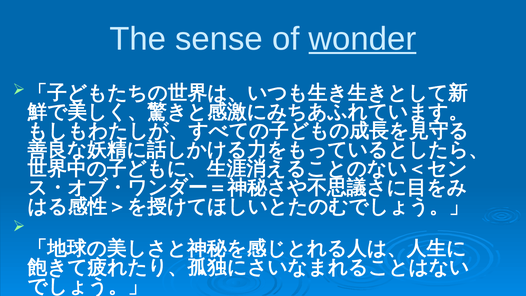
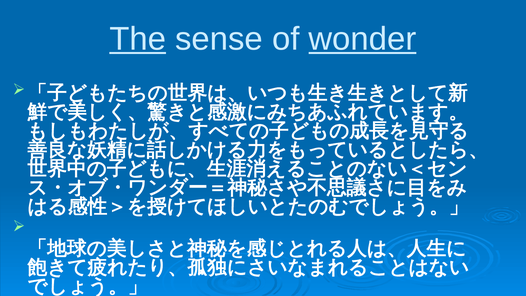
The underline: none -> present
